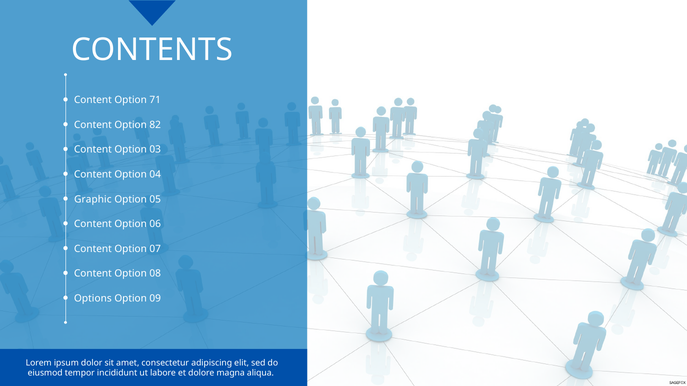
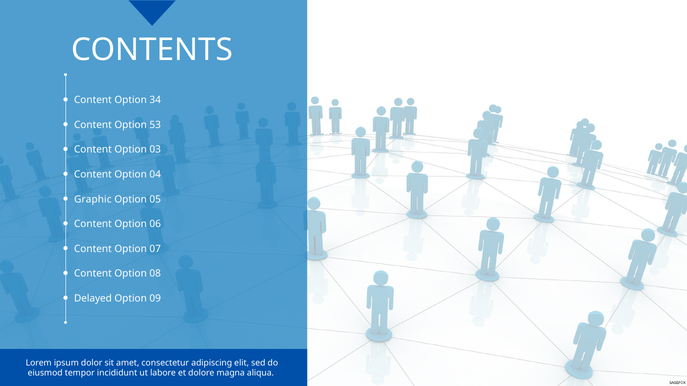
71: 71 -> 34
82: 82 -> 53
Options: Options -> Delayed
